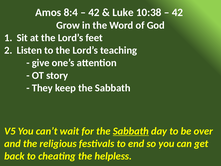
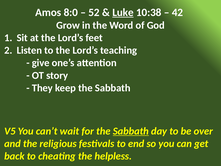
8:4: 8:4 -> 8:0
42 at (94, 12): 42 -> 52
Luke underline: none -> present
